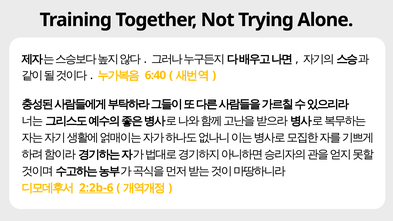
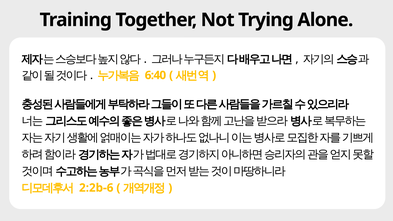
2:2b-6 underline: present -> none
